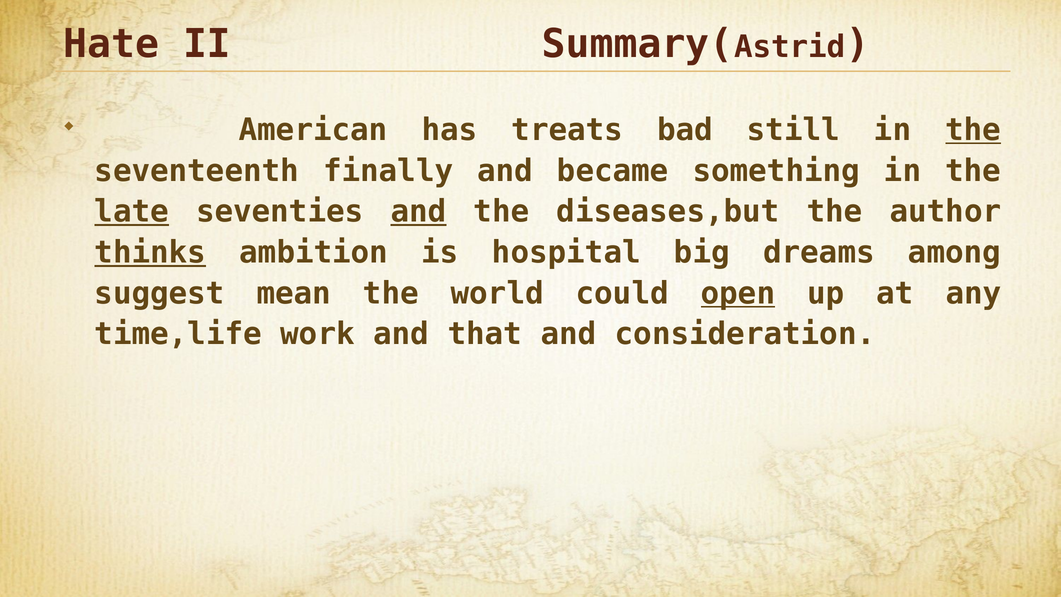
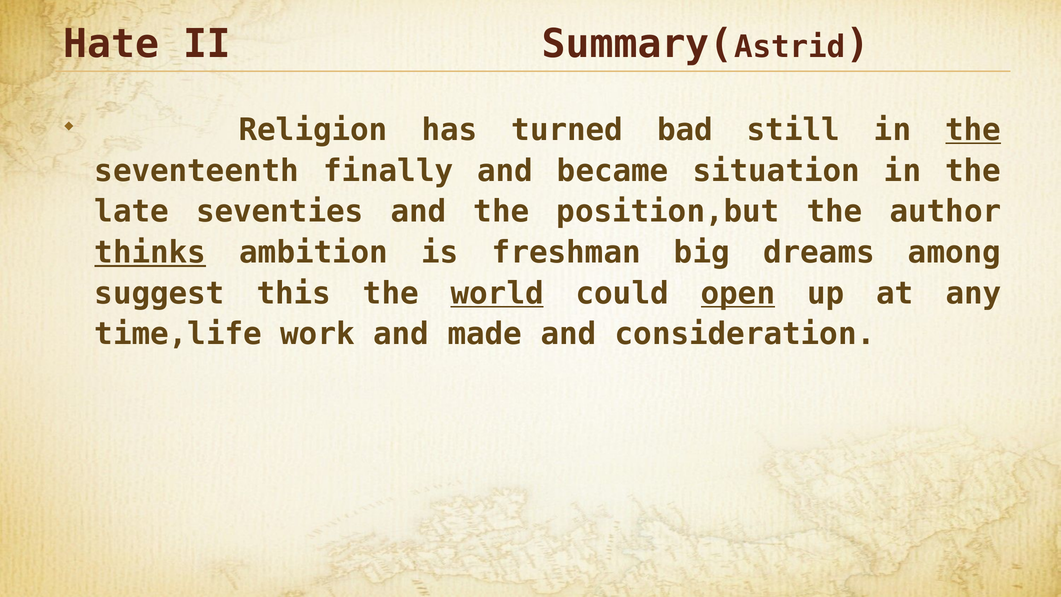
American: American -> Religion
treats: treats -> turned
something: something -> situation
late underline: present -> none
and at (418, 212) underline: present -> none
diseases,but: diseases,but -> position,but
hospital: hospital -> freshman
mean: mean -> this
world underline: none -> present
that: that -> made
